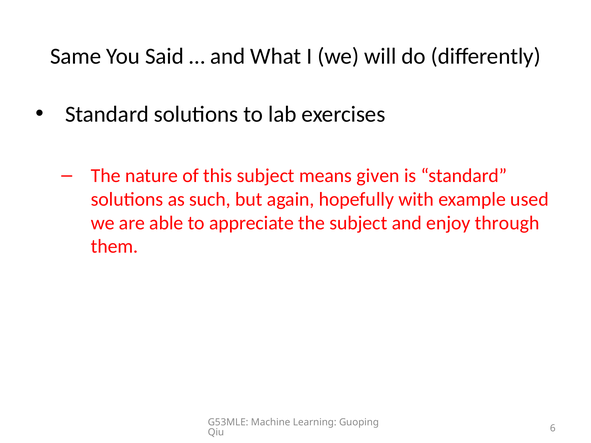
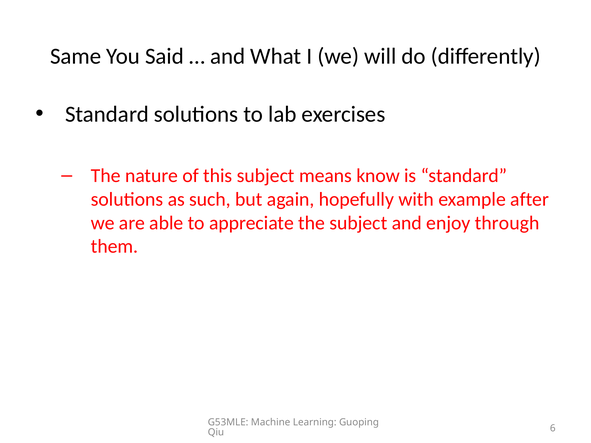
given: given -> know
used: used -> after
